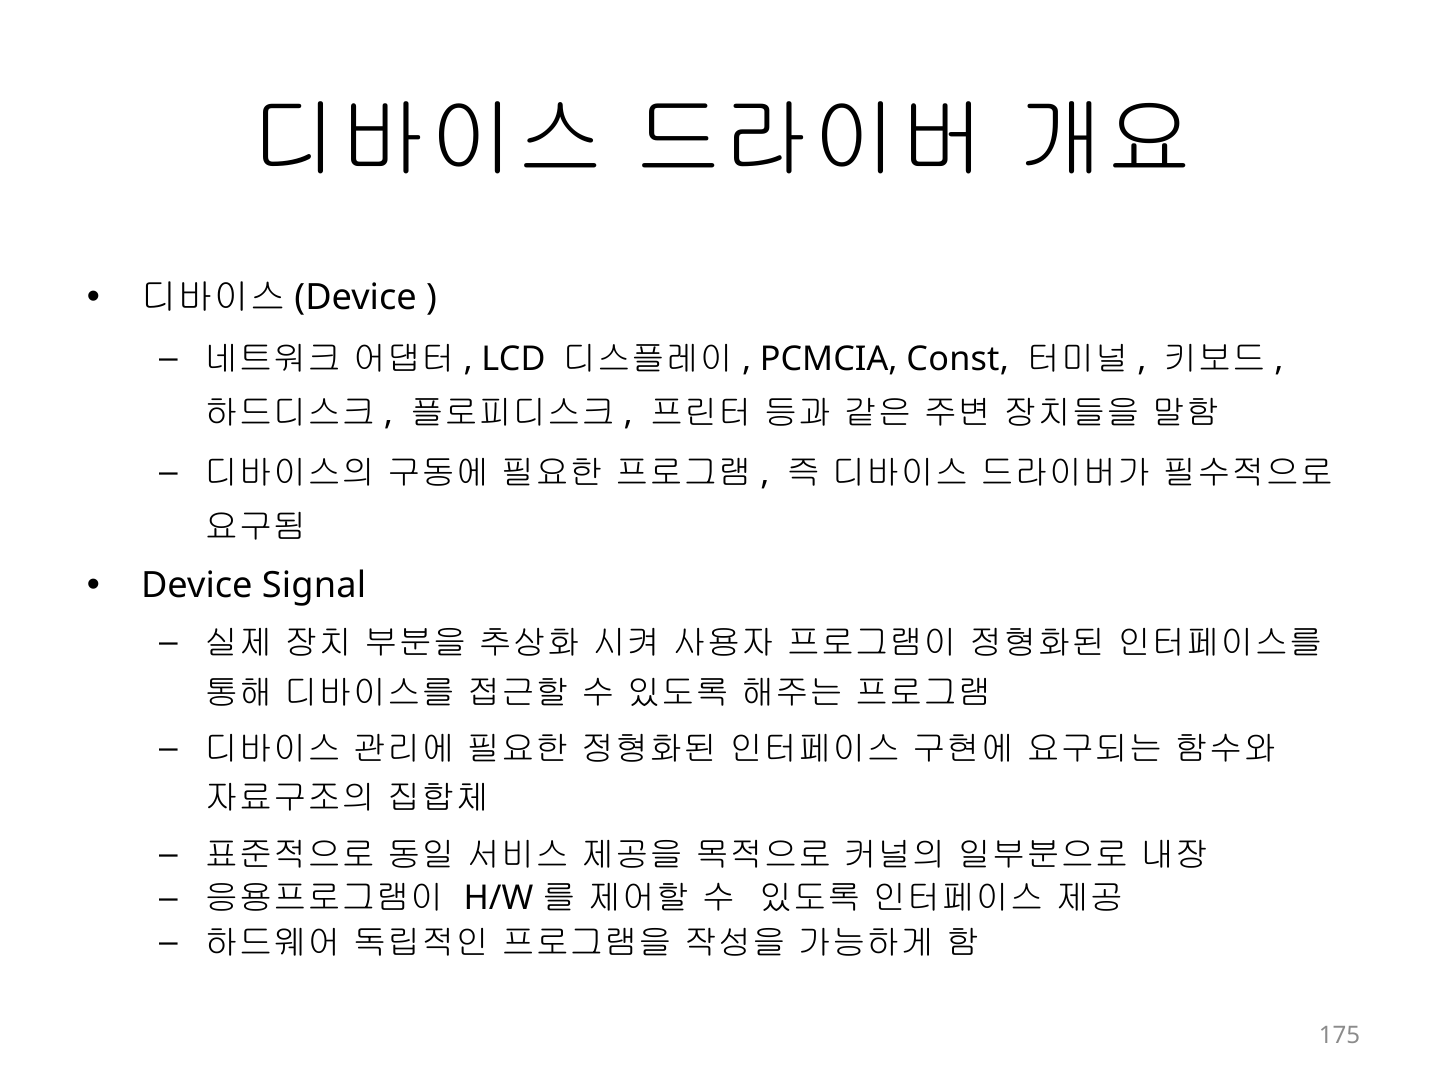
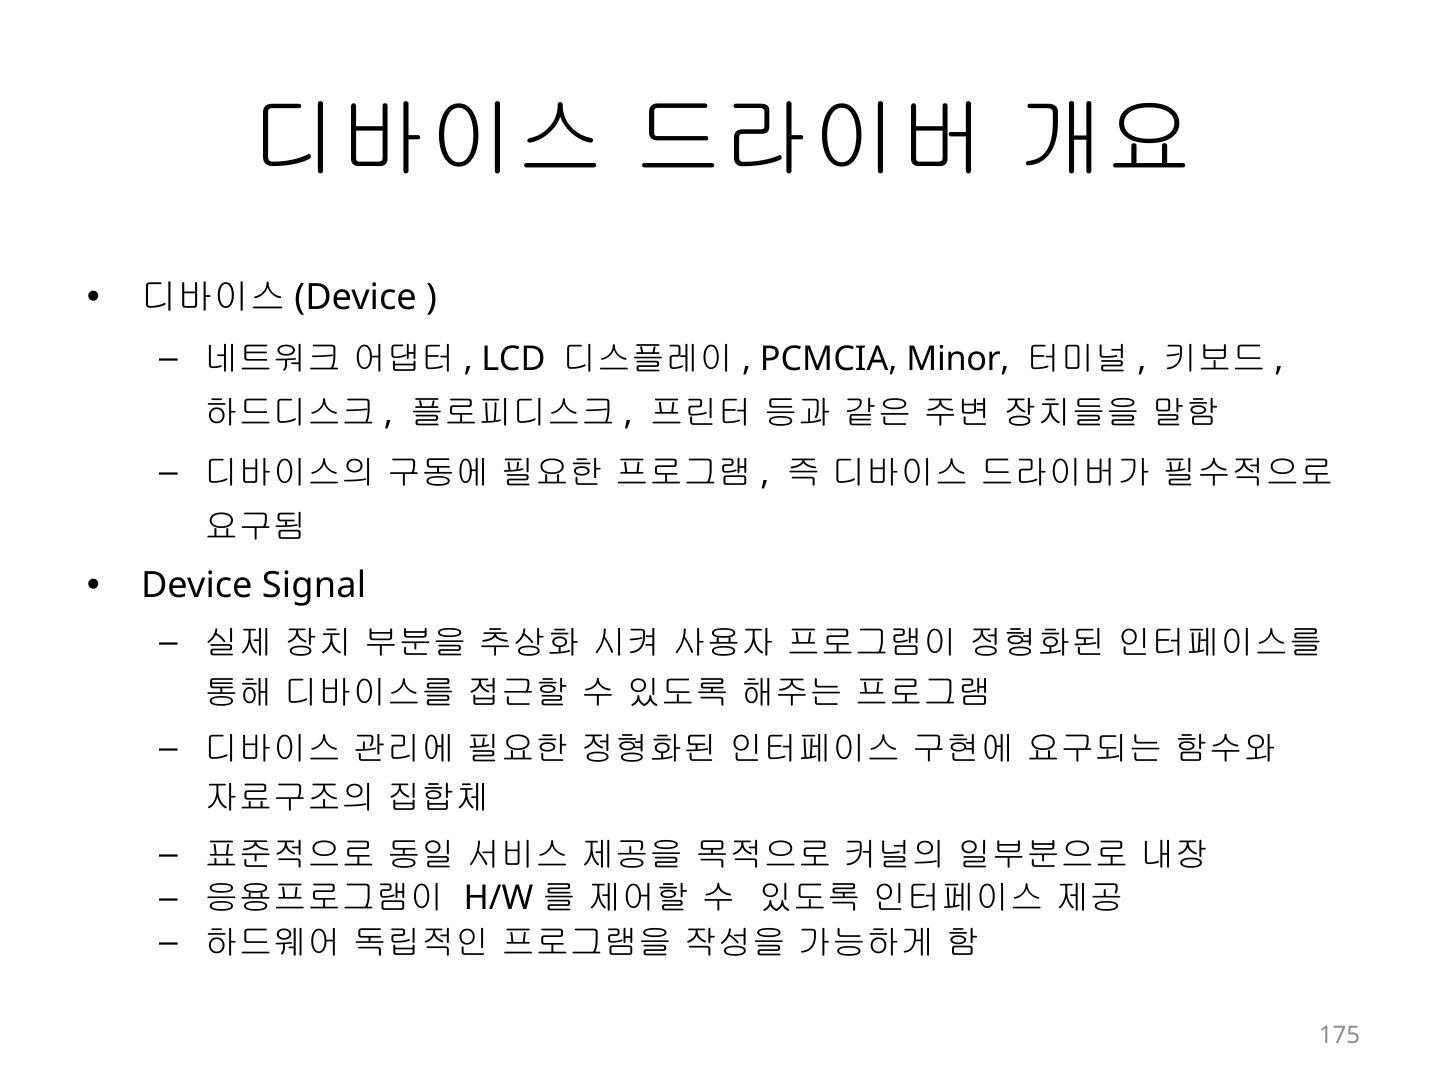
Const: Const -> Minor
